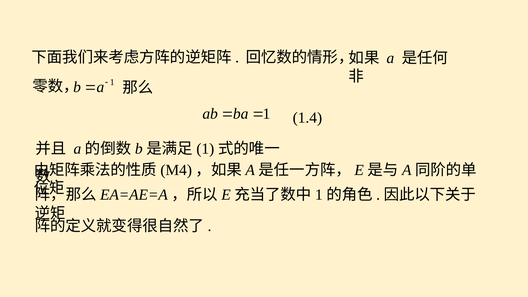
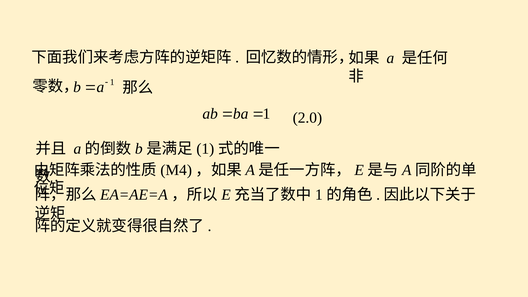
1.4: 1.4 -> 2.0
